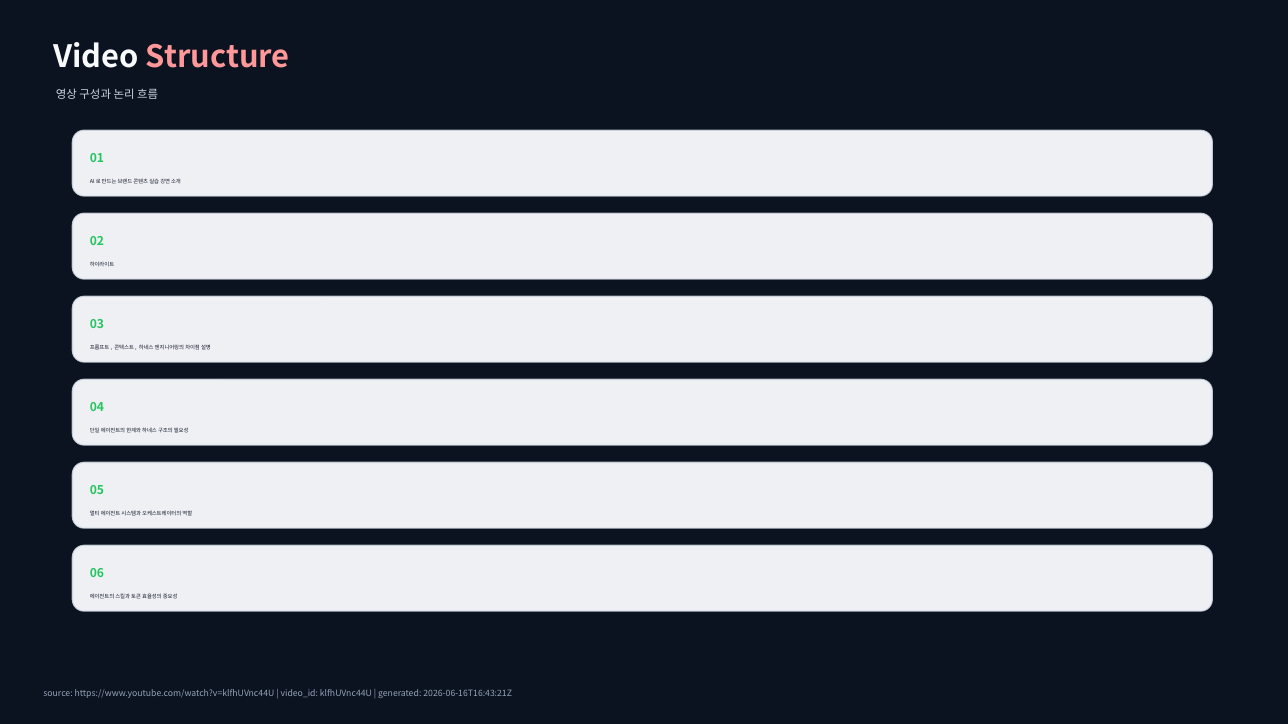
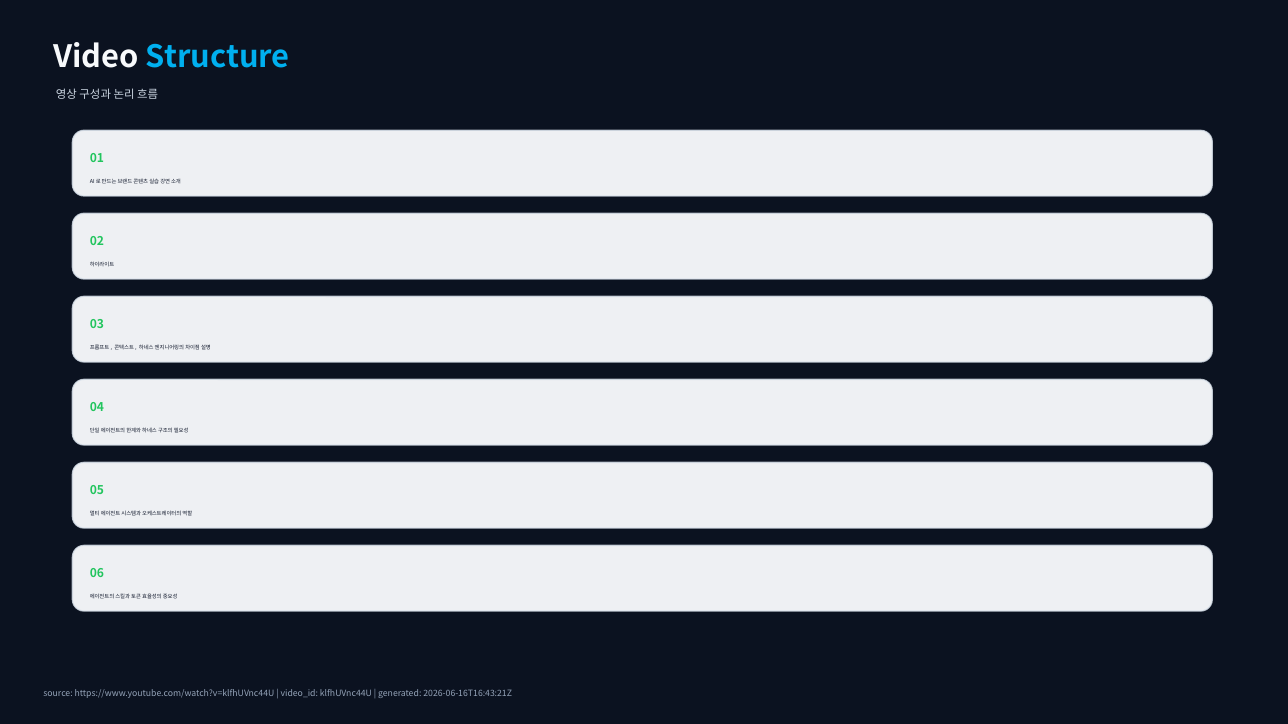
Structure colour: pink -> light blue
